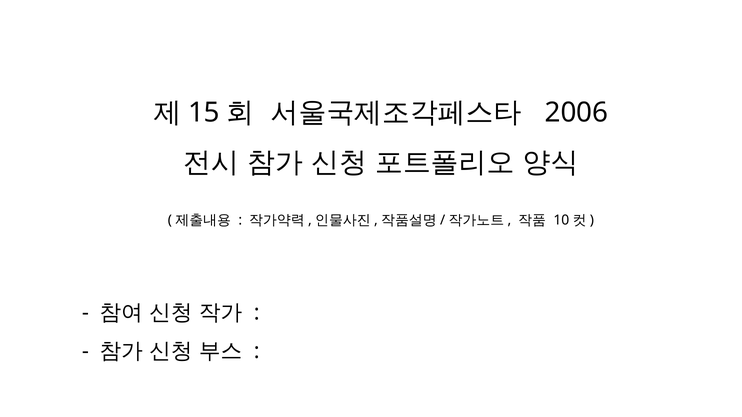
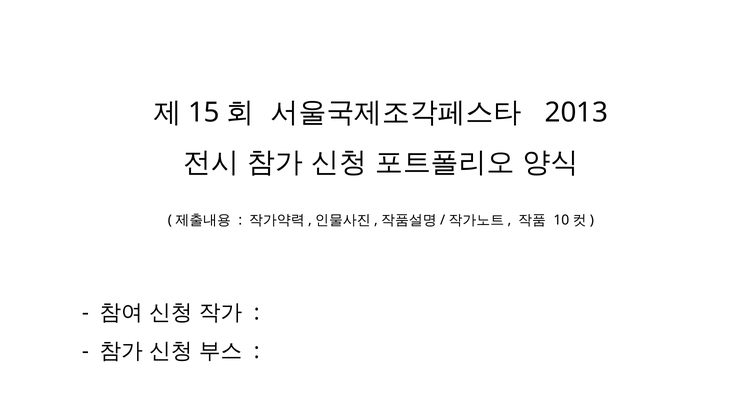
2006: 2006 -> 2013
